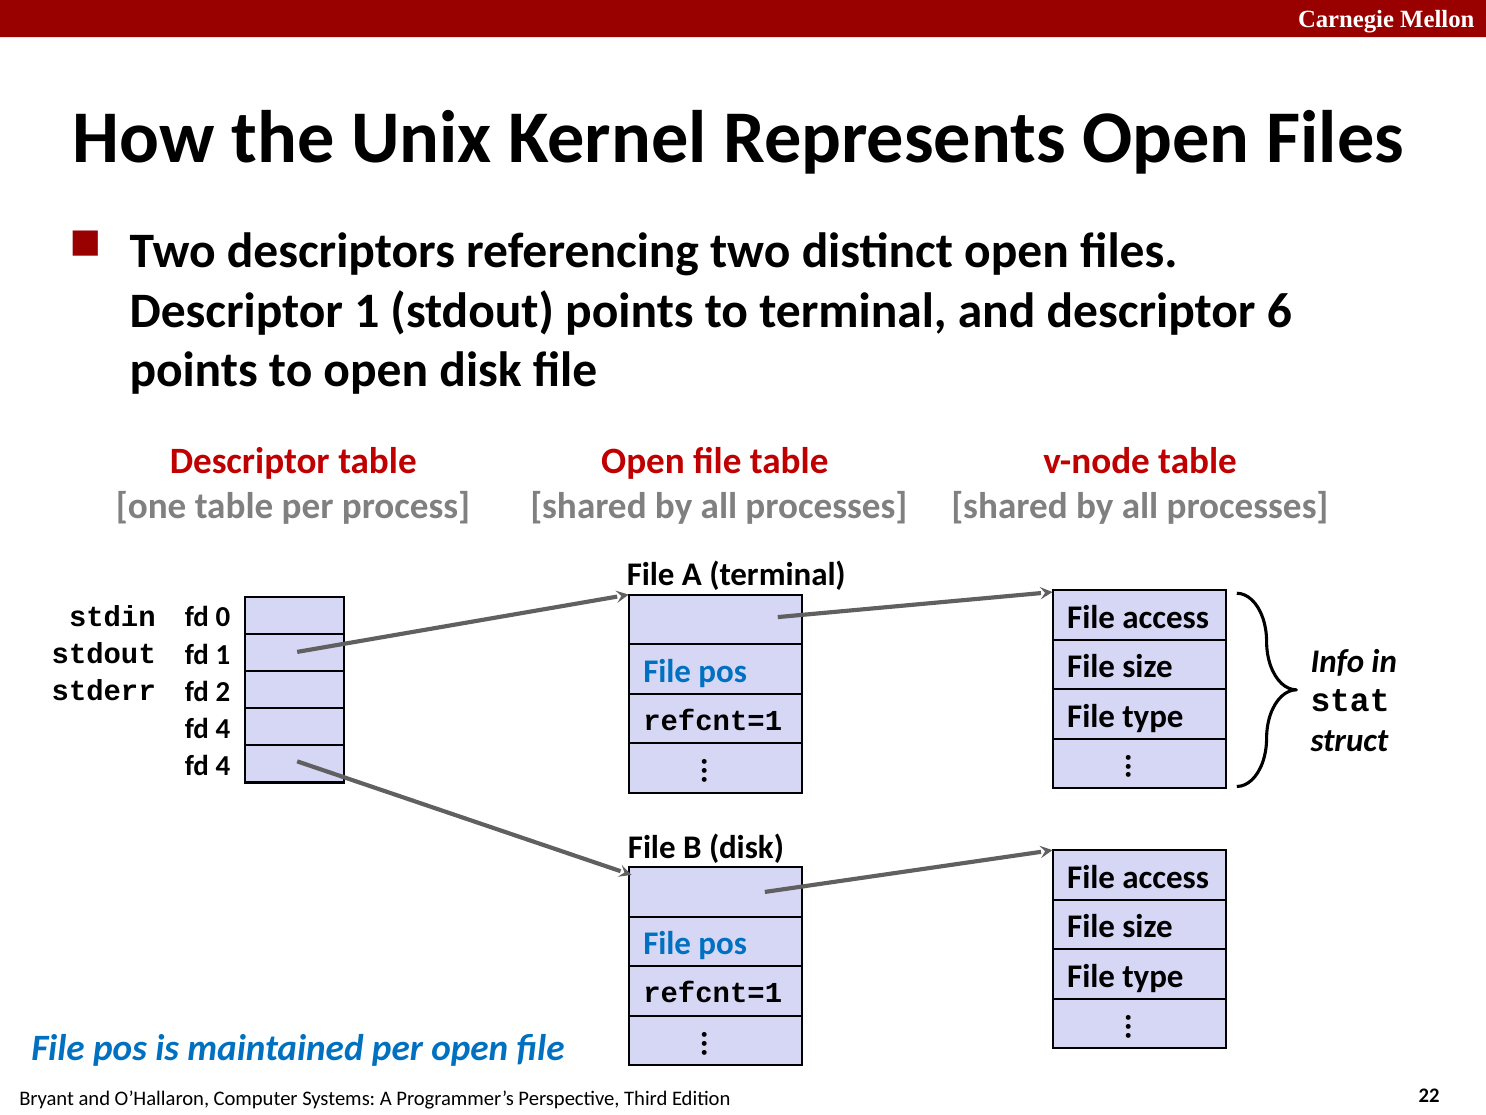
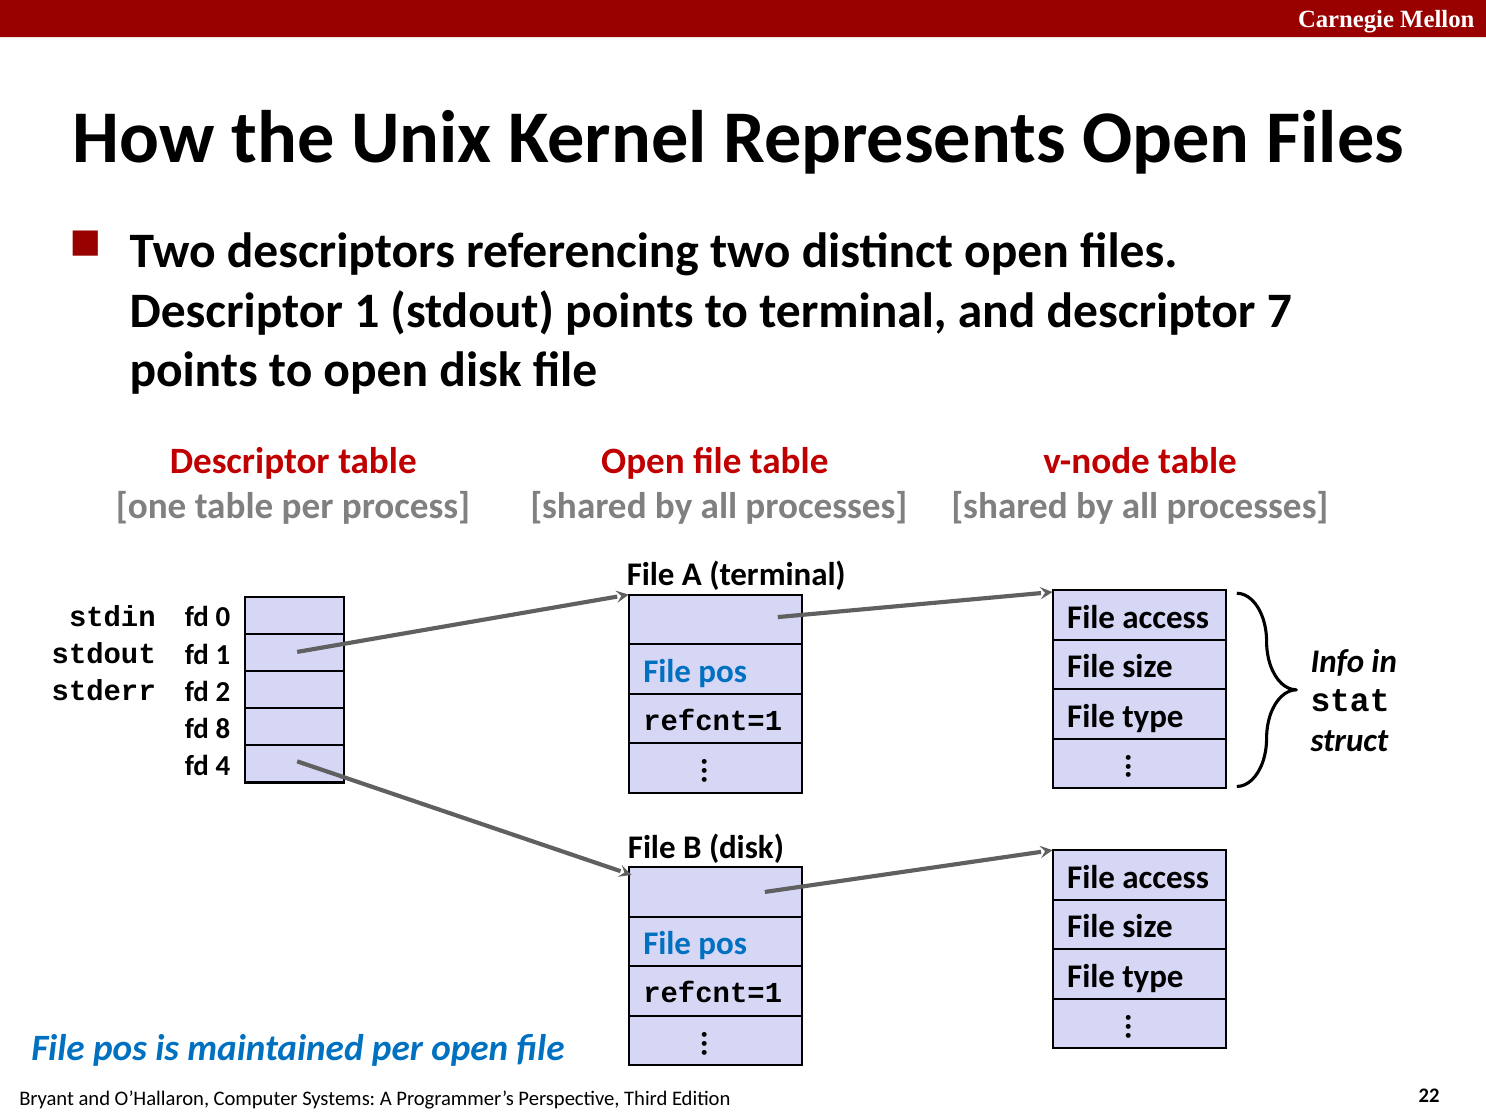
6: 6 -> 7
4 at (223, 728): 4 -> 8
